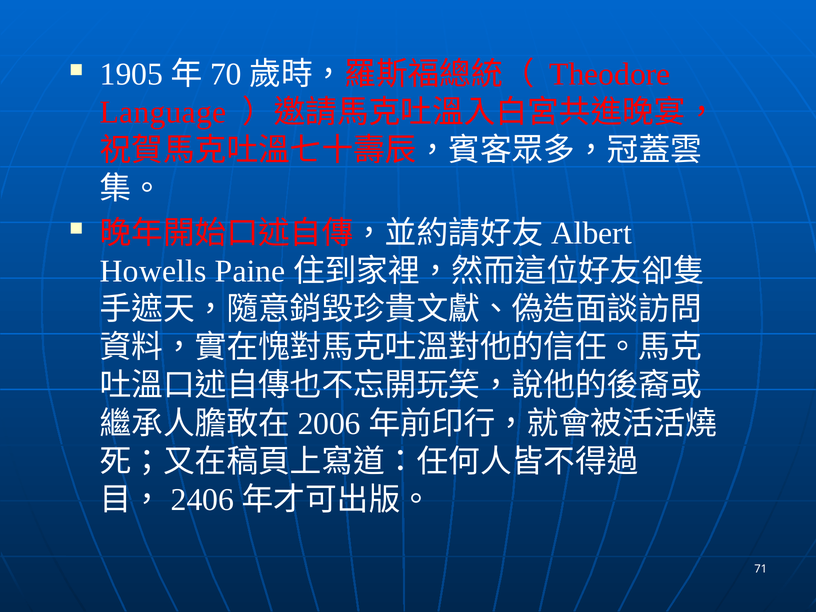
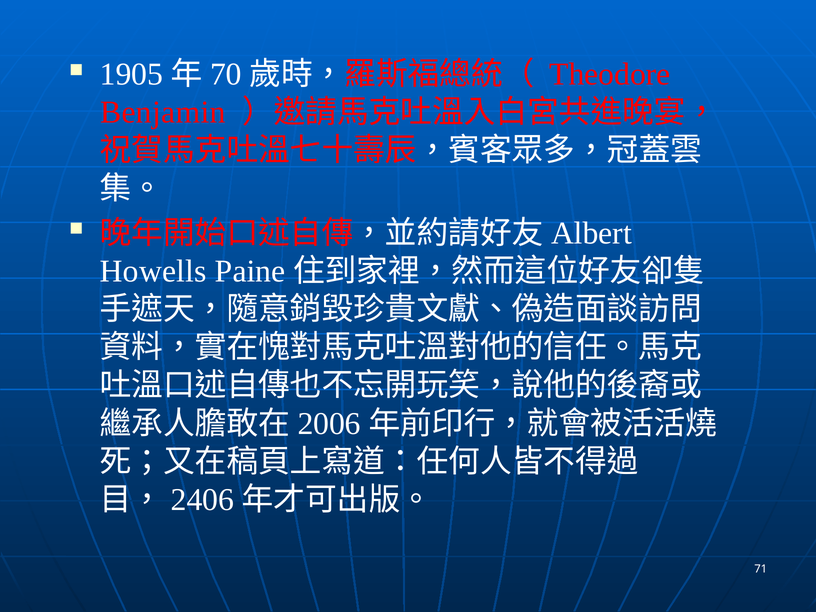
Language: Language -> Benjamin
